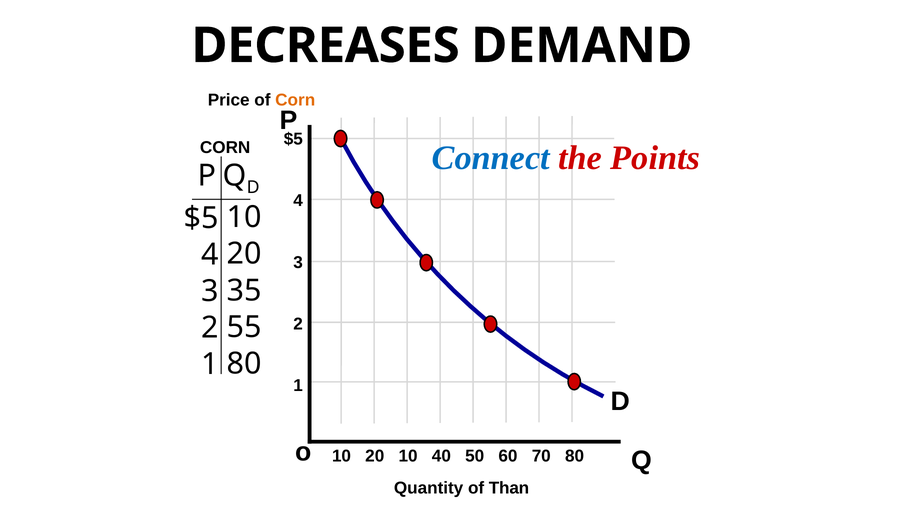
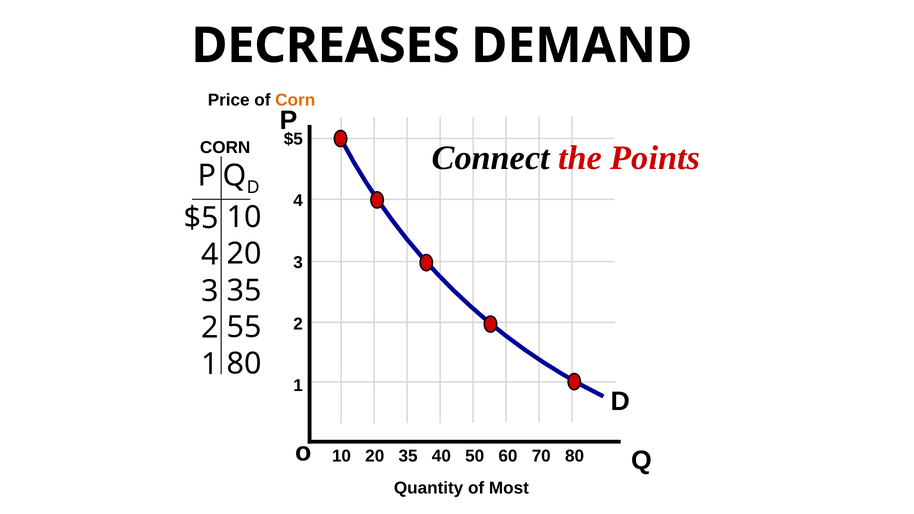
Connect colour: blue -> black
10 at (408, 456): 10 -> 35
Than: Than -> Most
